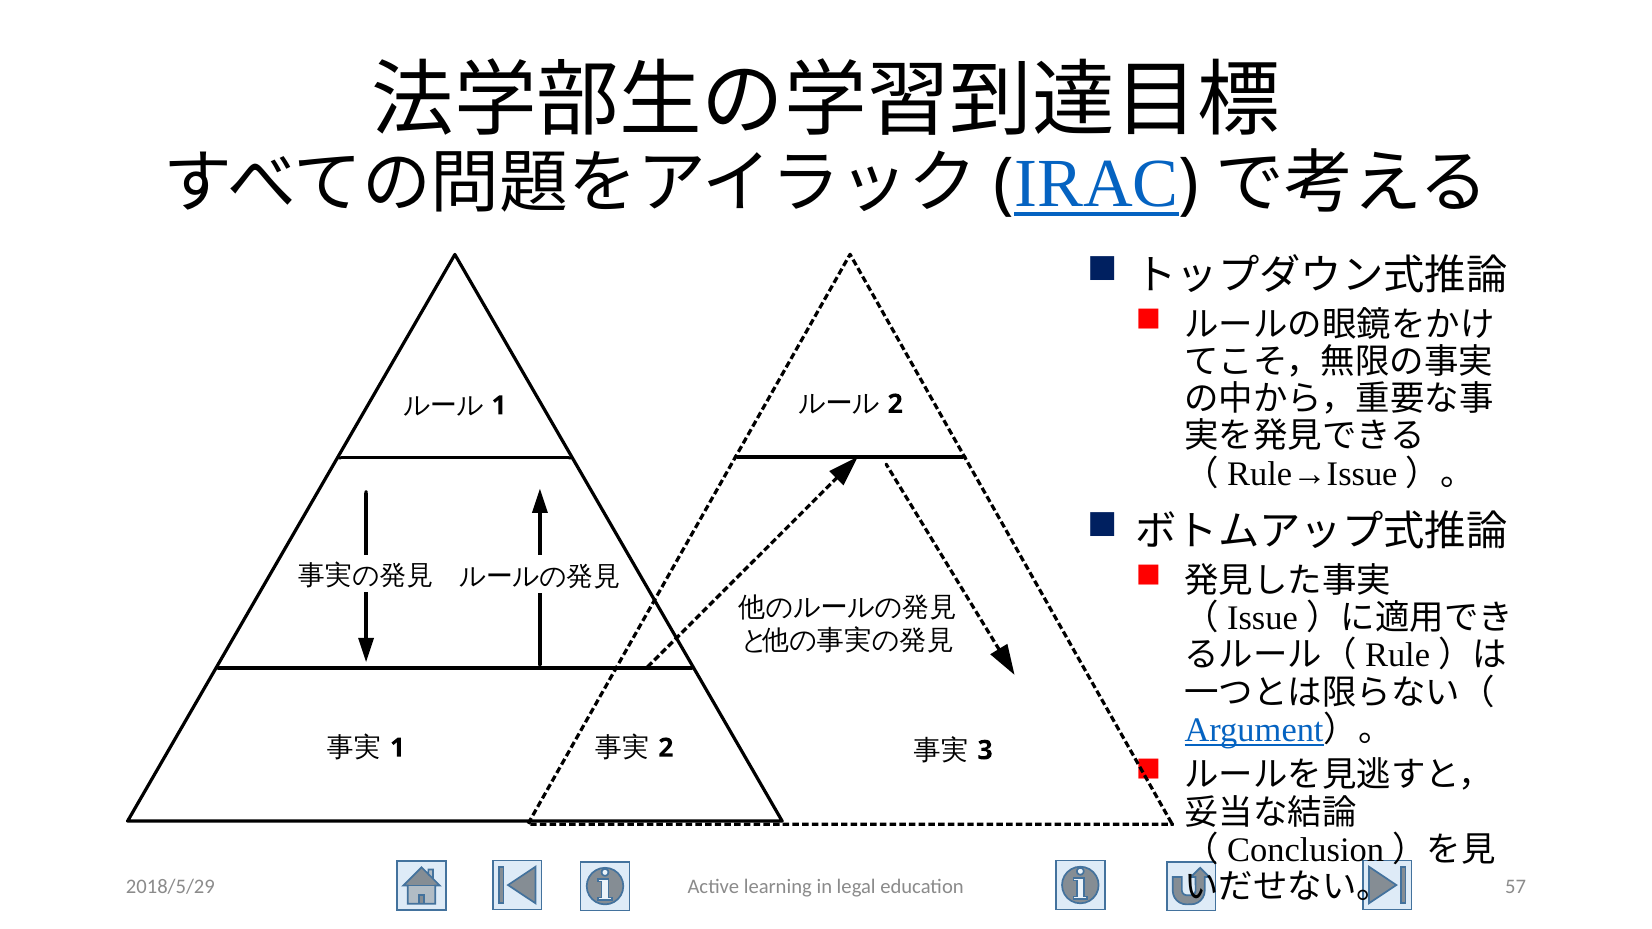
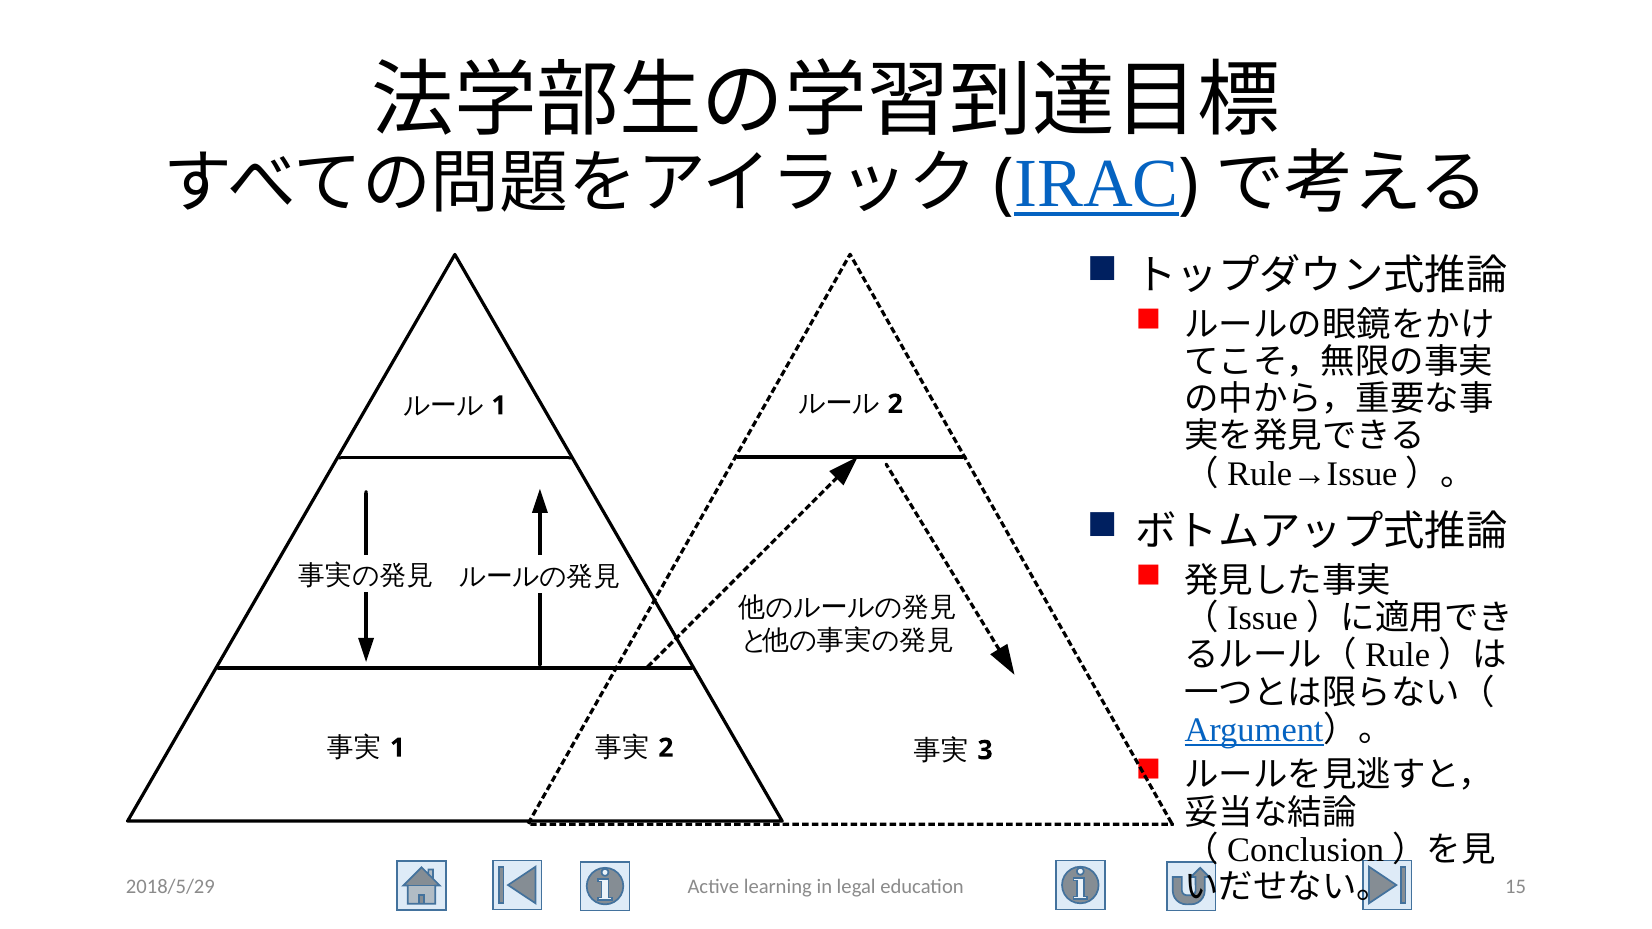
57: 57 -> 15
